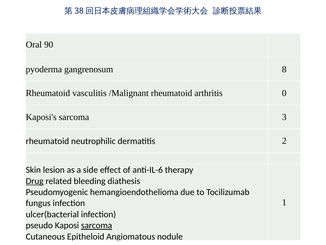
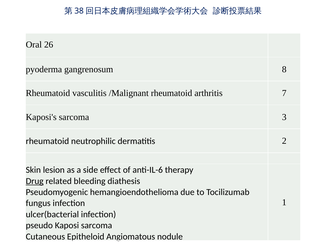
90: 90 -> 26
0: 0 -> 7
sarcoma at (97, 225) underline: present -> none
